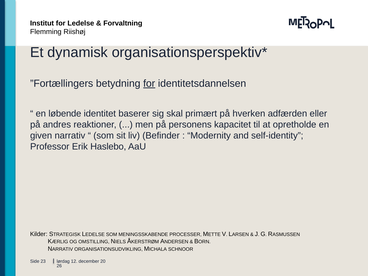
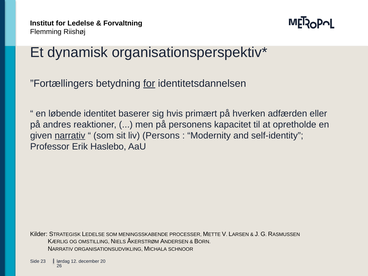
skal: skal -> hvis
narrativ at (70, 136) underline: none -> present
Befinder: Befinder -> Persons
